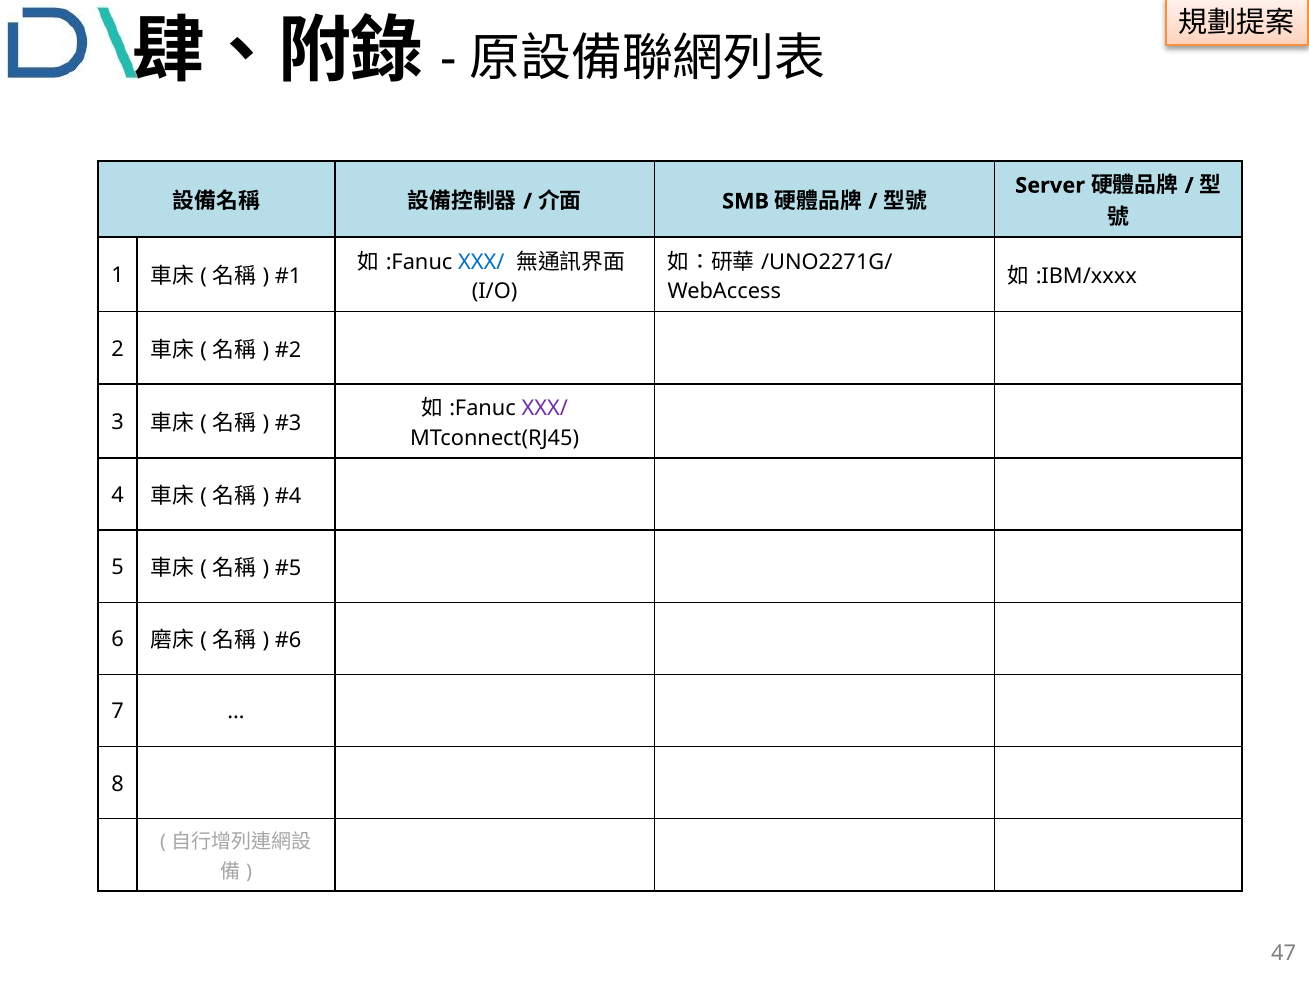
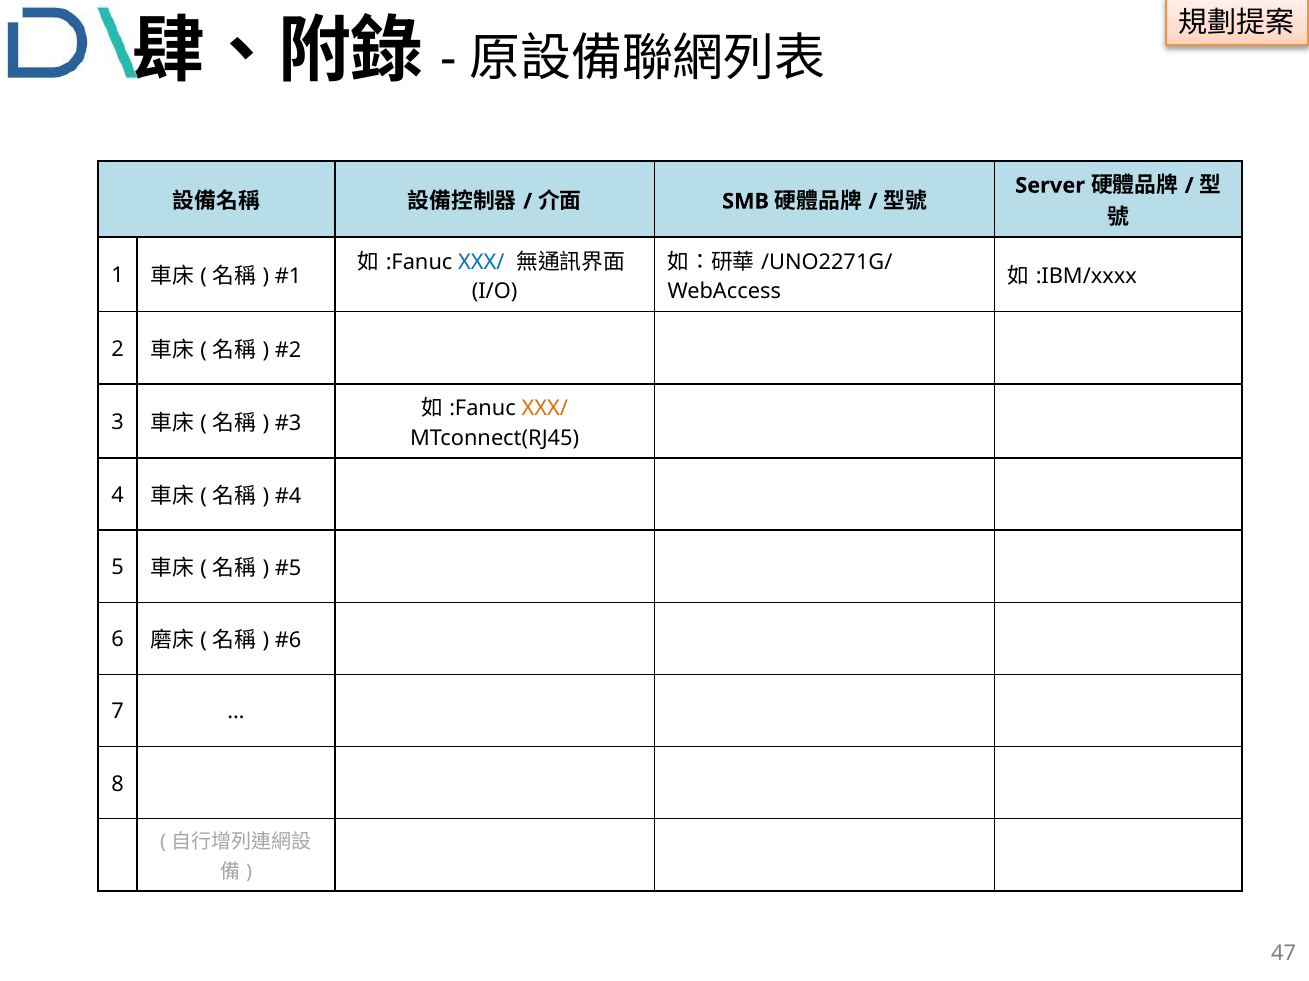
XXX/ at (545, 409) colour: purple -> orange
